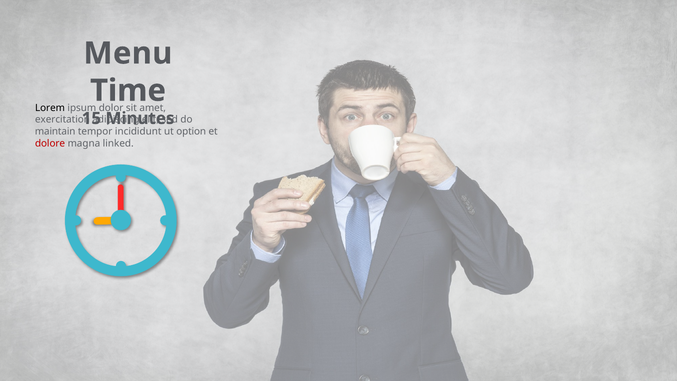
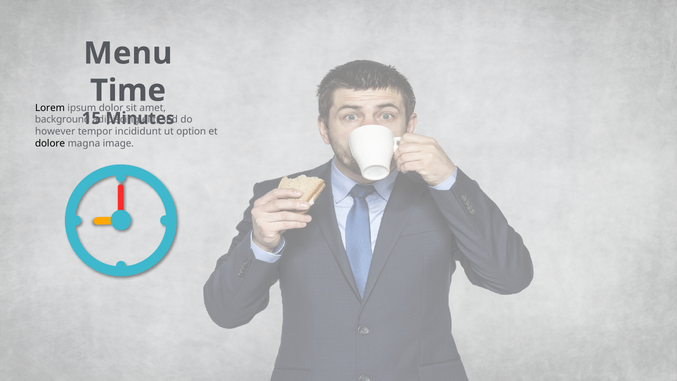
exercitation: exercitation -> background
maintain: maintain -> however
dolore colour: red -> black
linked: linked -> image
